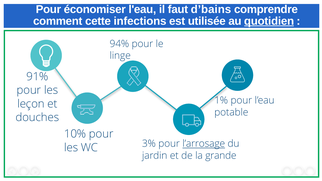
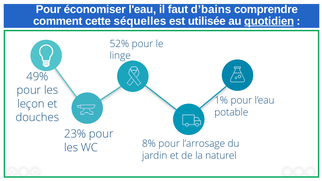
infections: infections -> séquelles
94%: 94% -> 52%
91%: 91% -> 49%
10%: 10% -> 23%
3%: 3% -> 8%
l’arrosage underline: present -> none
grande: grande -> naturel
